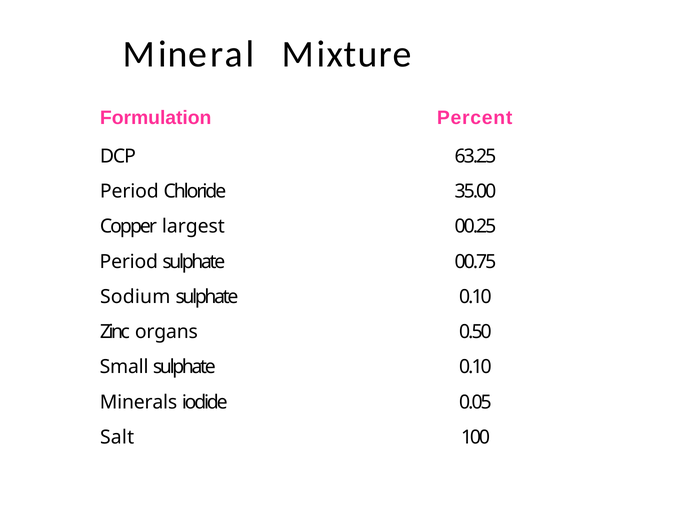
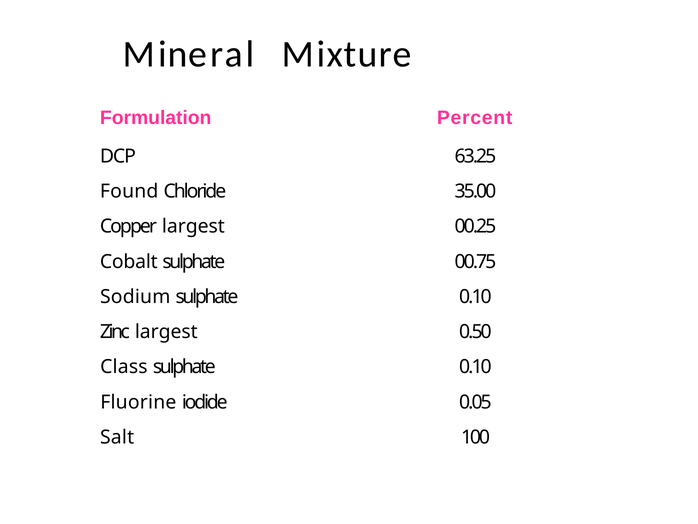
Period at (129, 191): Period -> Found
Period at (129, 261): Period -> Cobalt
Zinc organs: organs -> largest
Small: Small -> Class
Minerals: Minerals -> Fluorine
